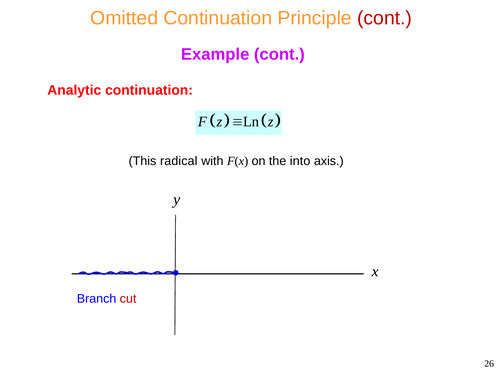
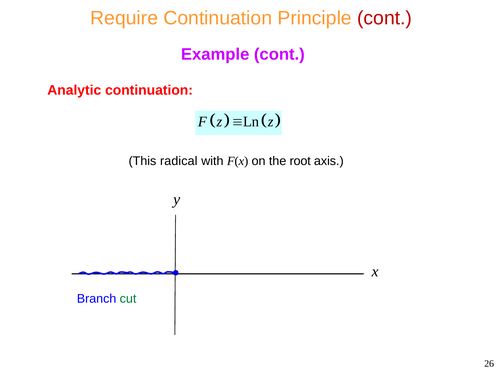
Omitted: Omitted -> Require
into: into -> root
cut colour: red -> green
